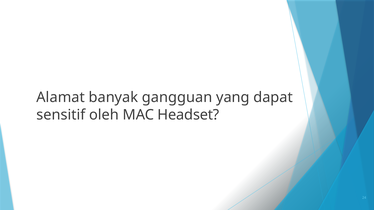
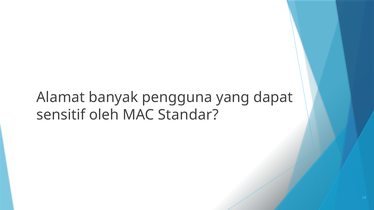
gangguan: gangguan -> pengguna
Headset: Headset -> Standar
